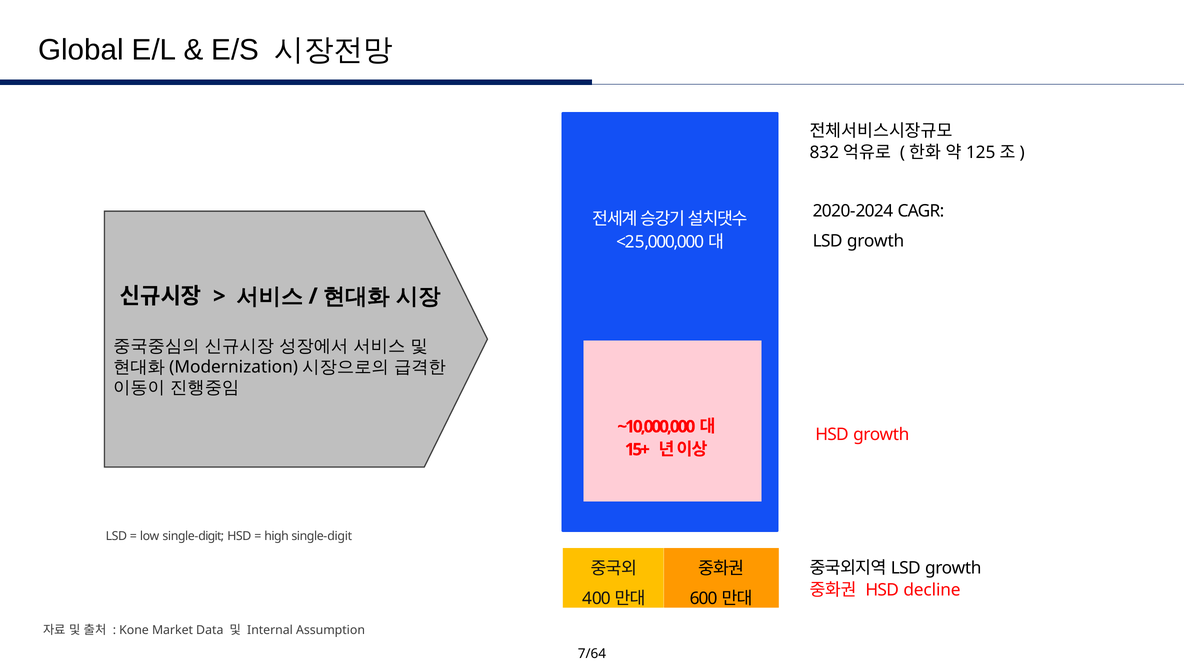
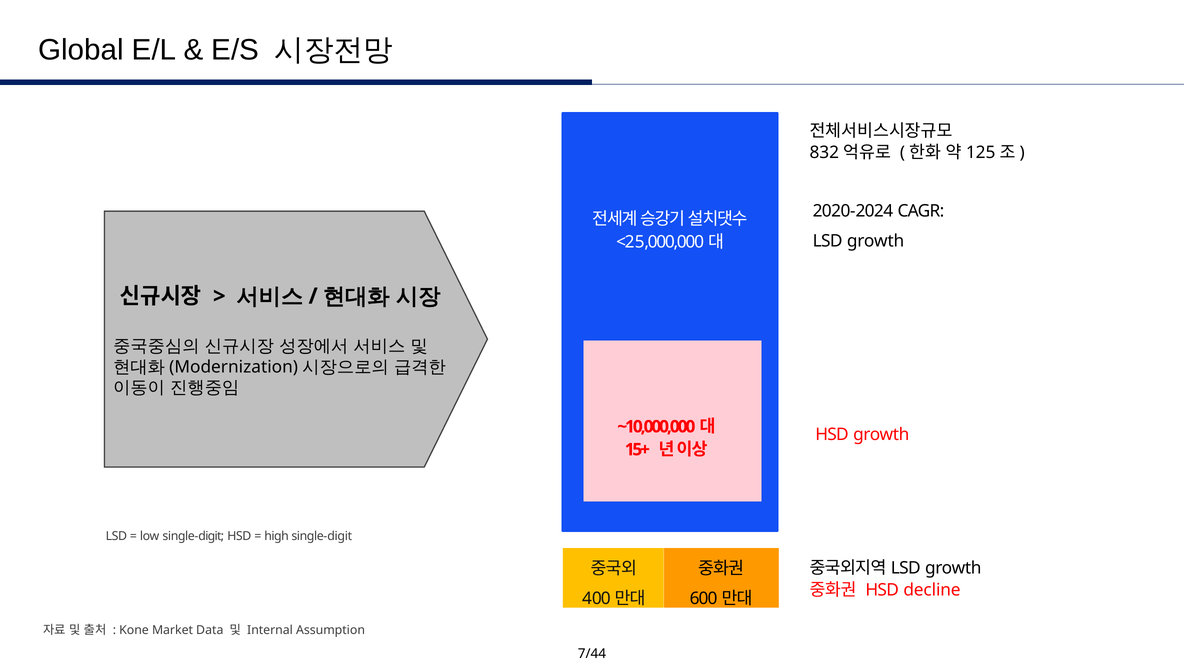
7/64: 7/64 -> 7/44
